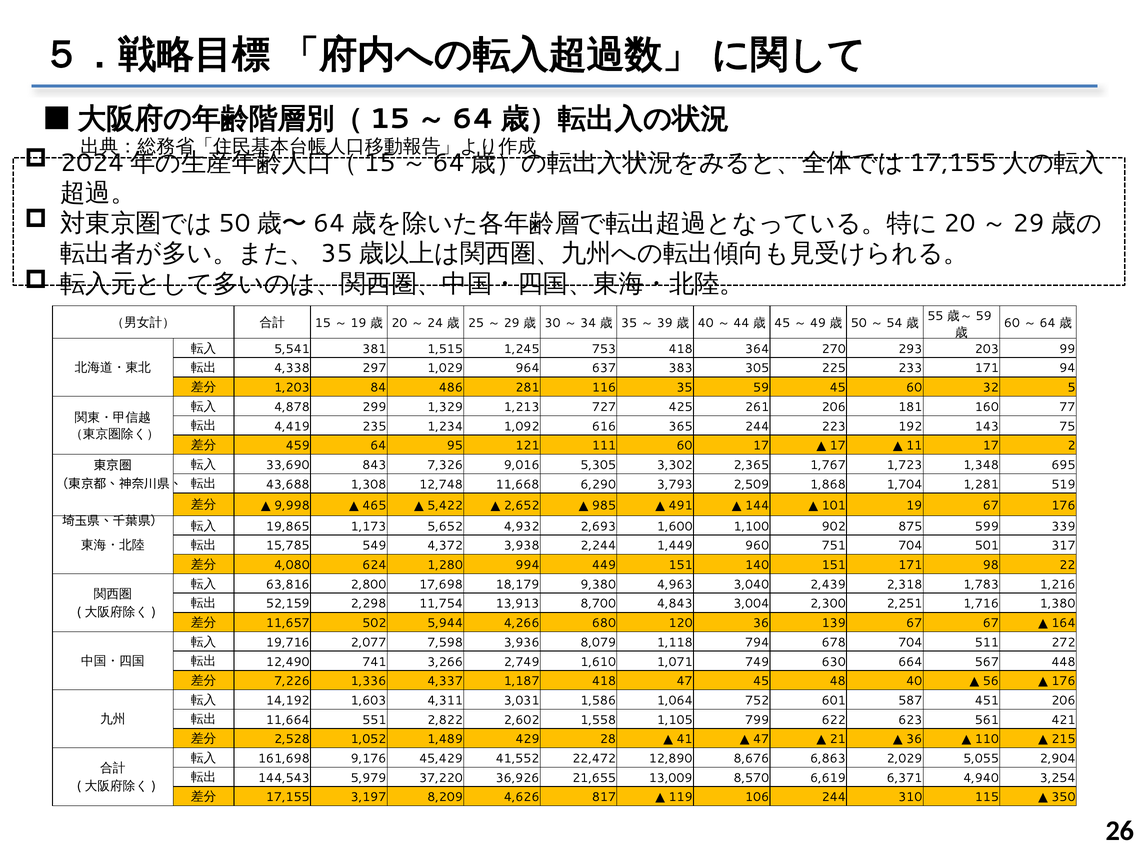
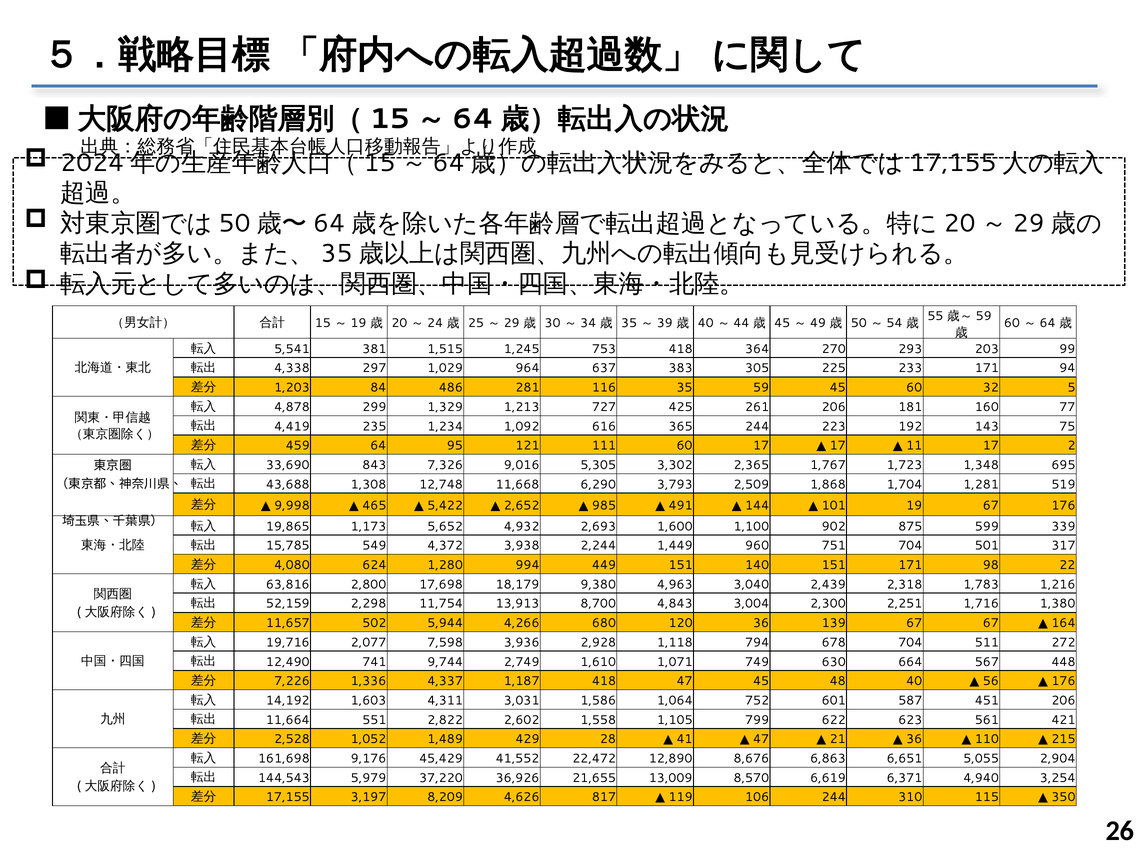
8,079: 8,079 -> 2,928
3,266: 3,266 -> 9,744
2,029: 2,029 -> 6,651
